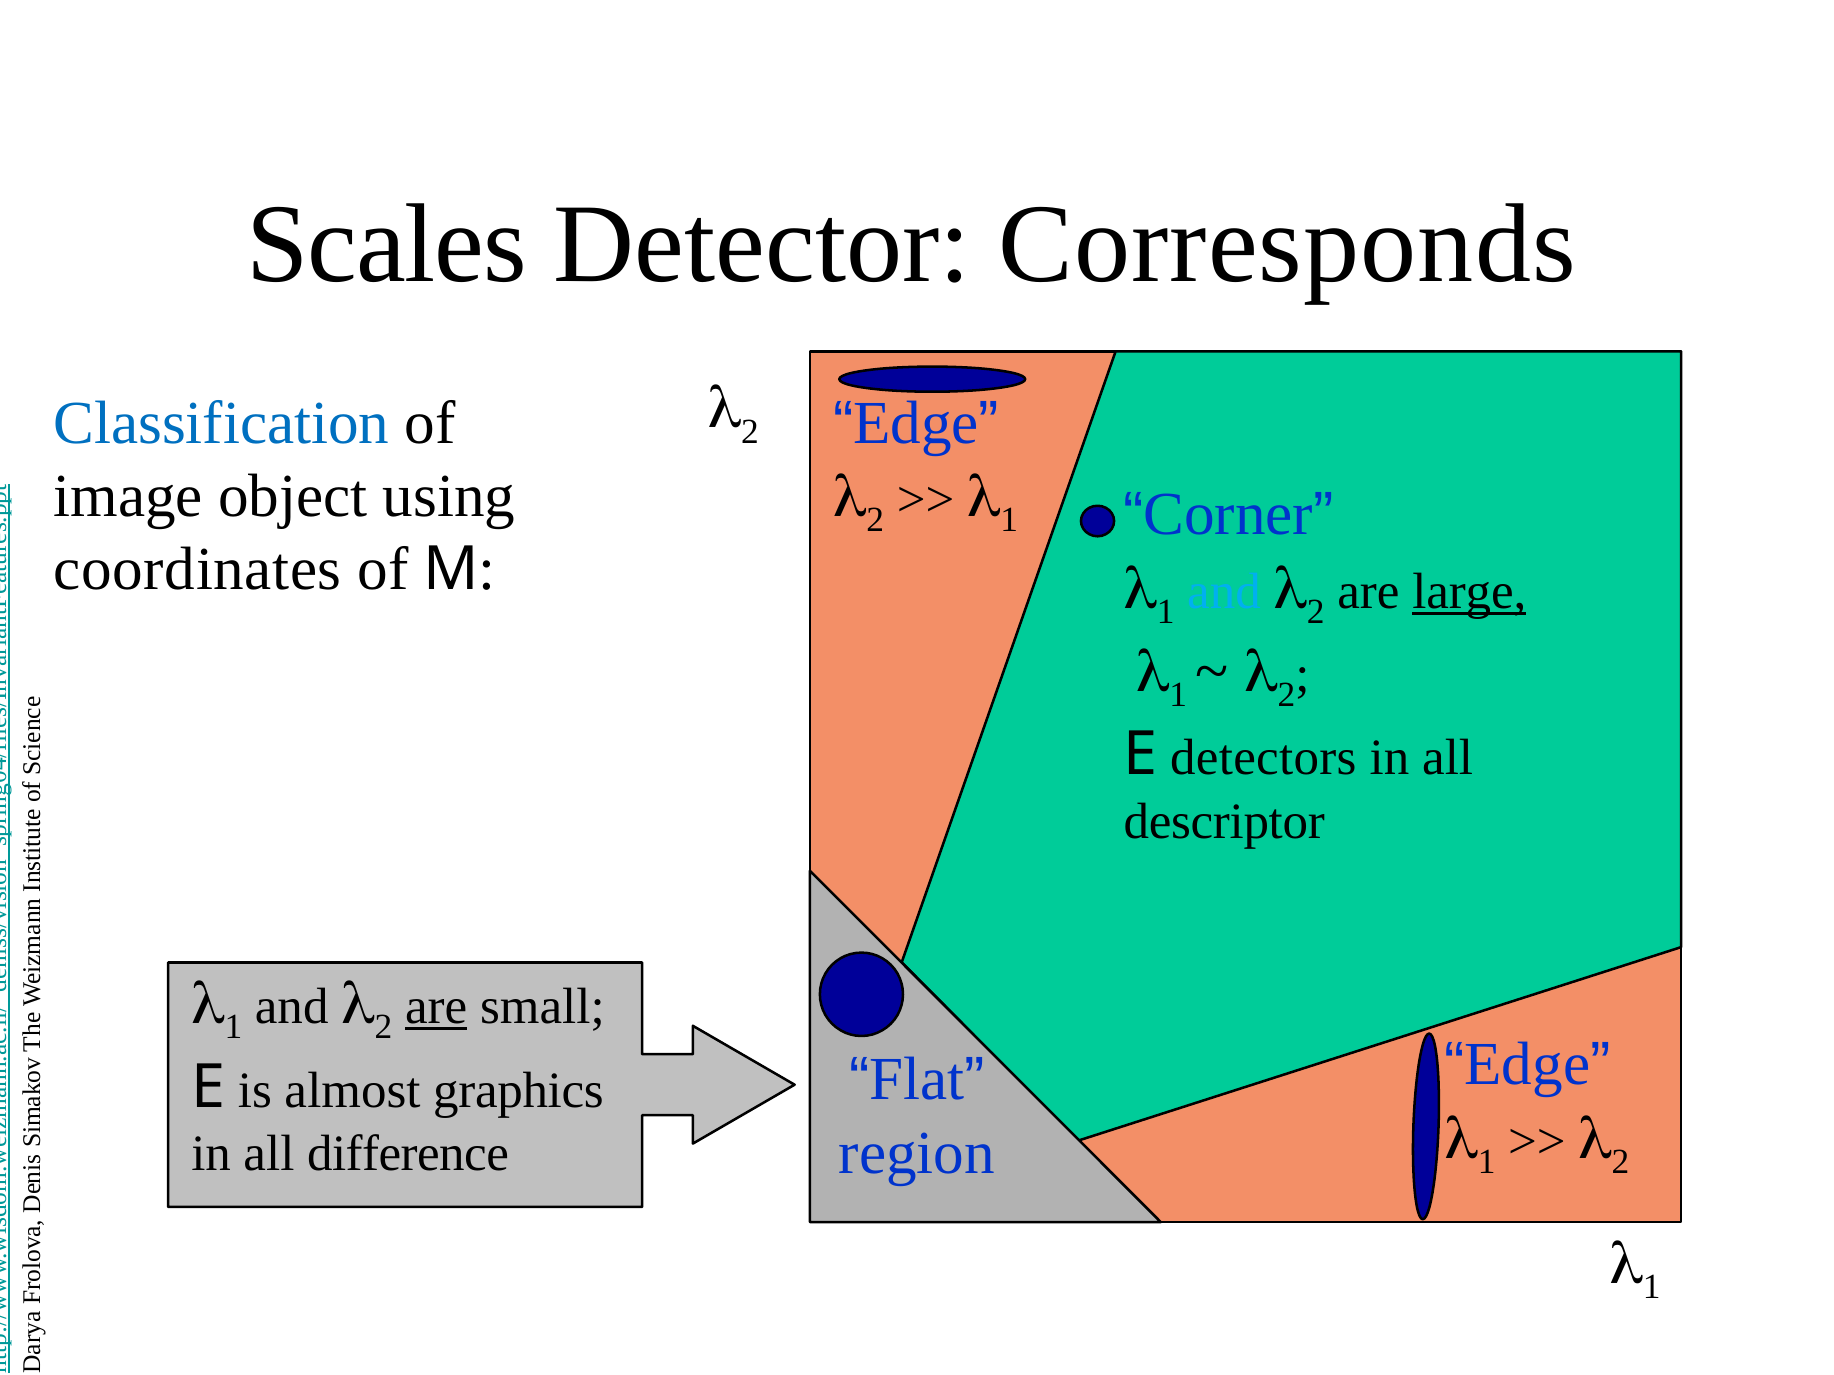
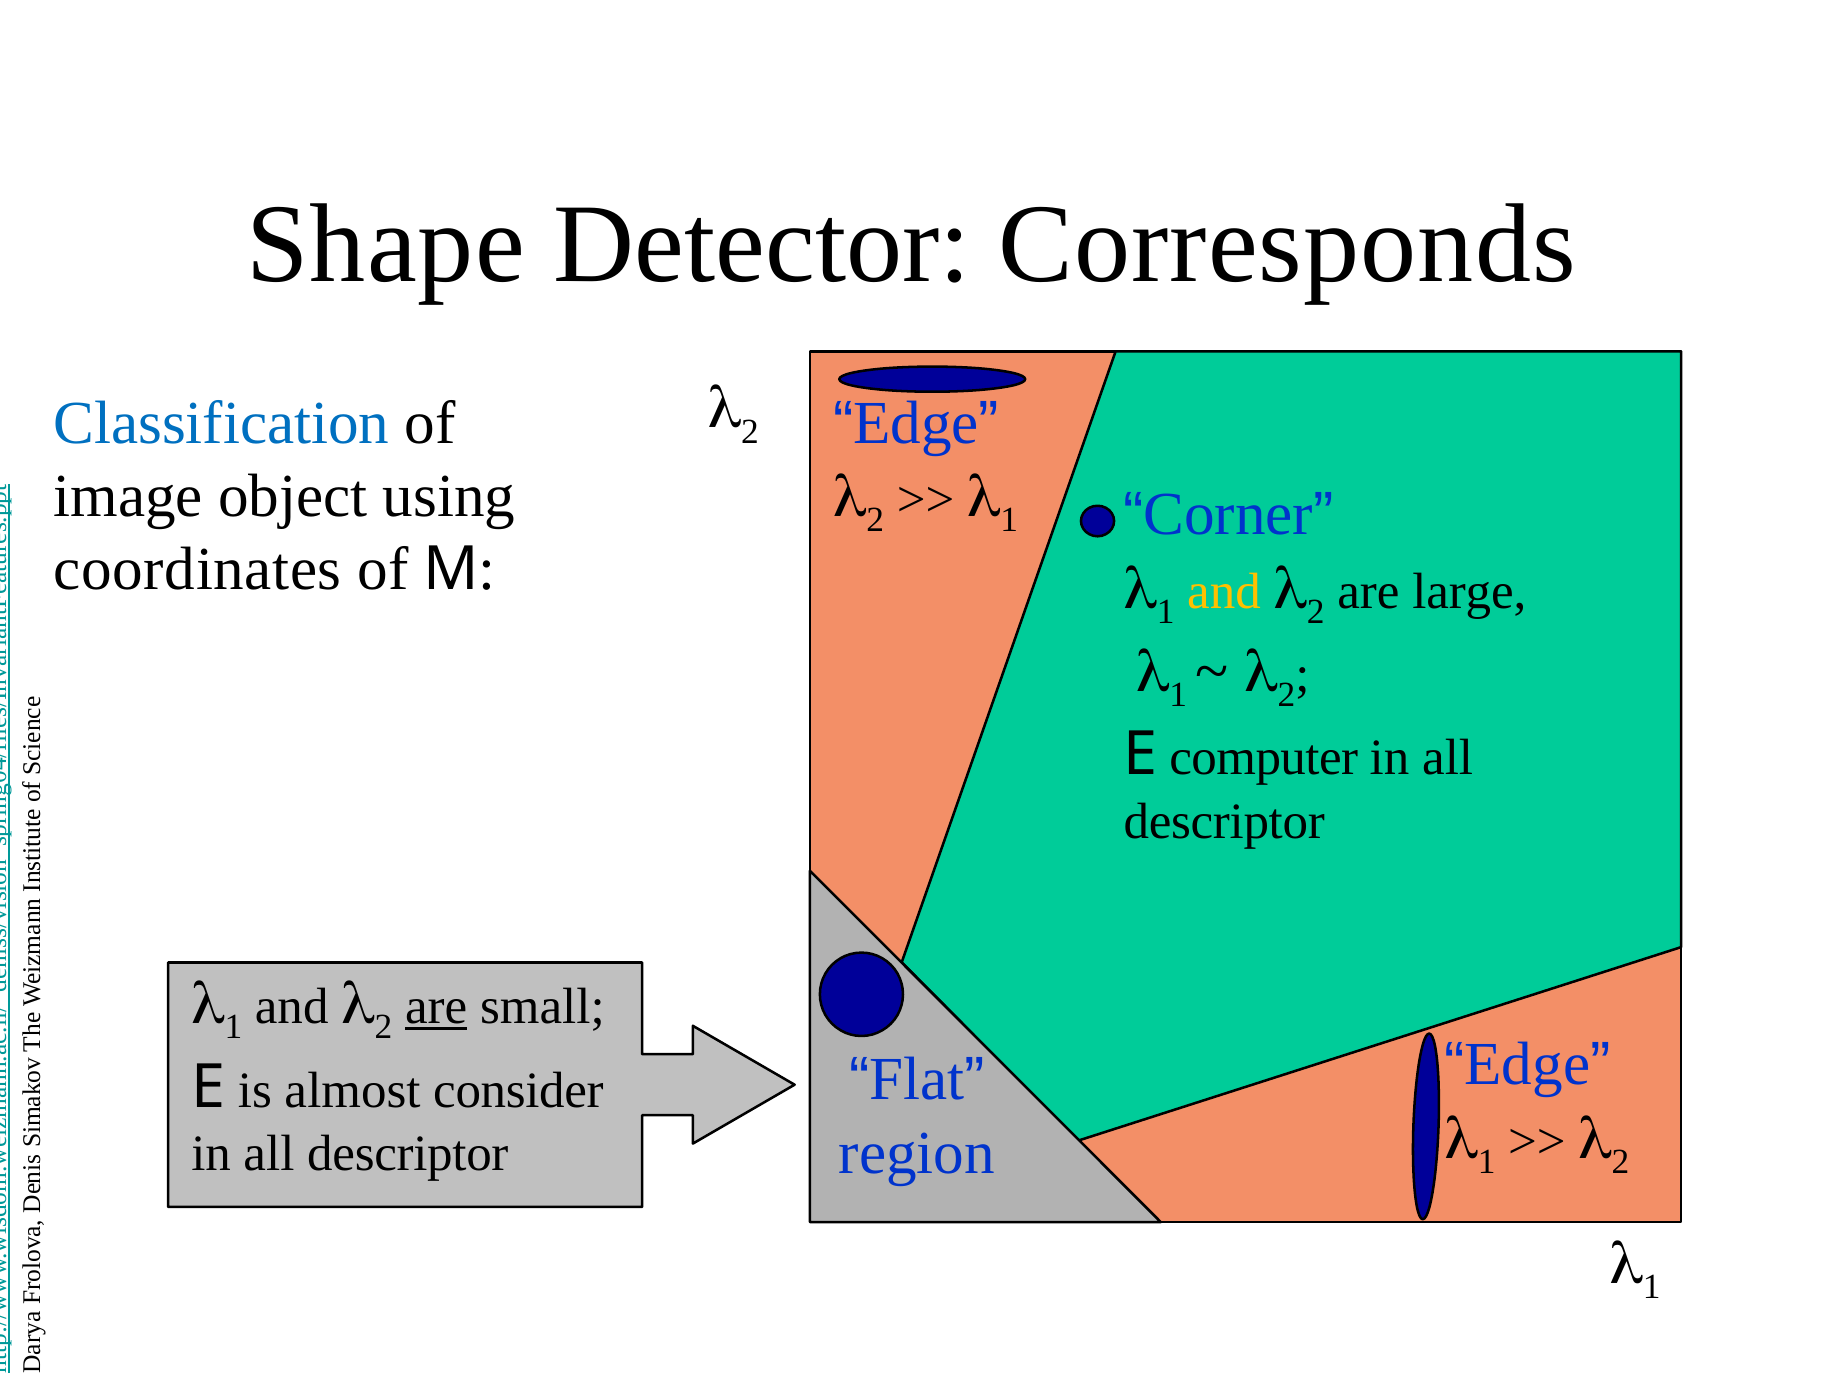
Scales: Scales -> Shape
and at (1224, 592) colour: light blue -> yellow
large underline: present -> none
detectors: detectors -> computer
graphics: graphics -> consider
difference at (408, 1154): difference -> descriptor
